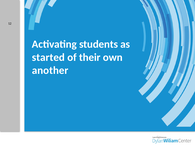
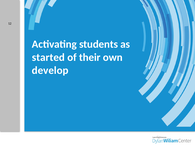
another: another -> develop
